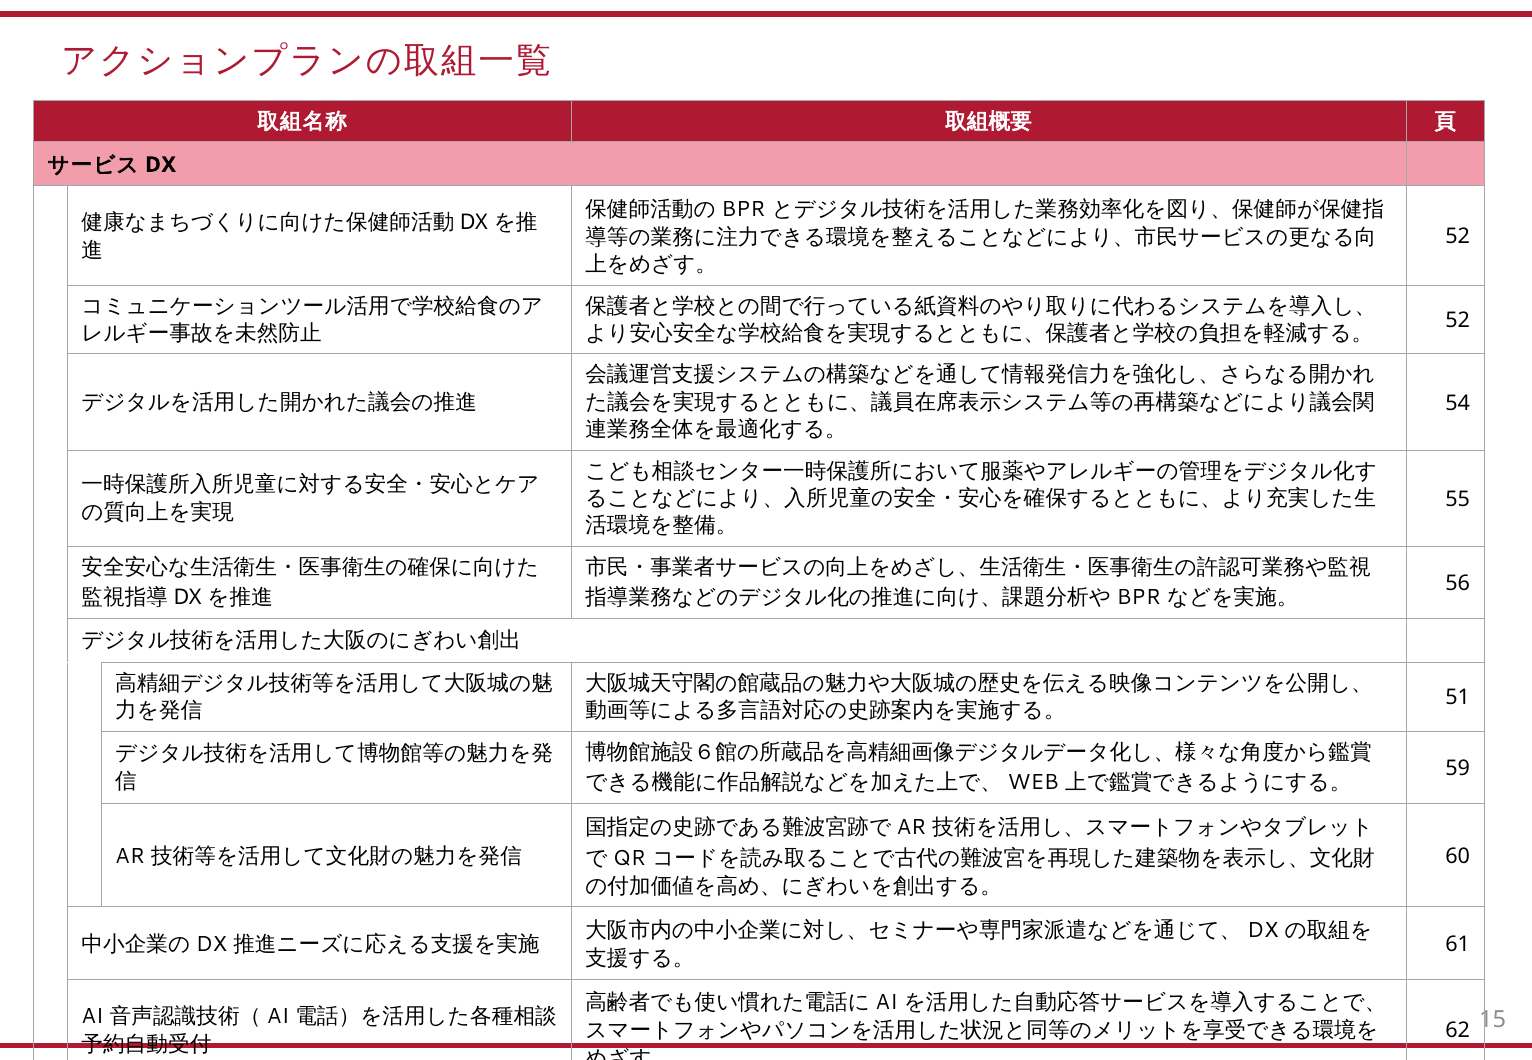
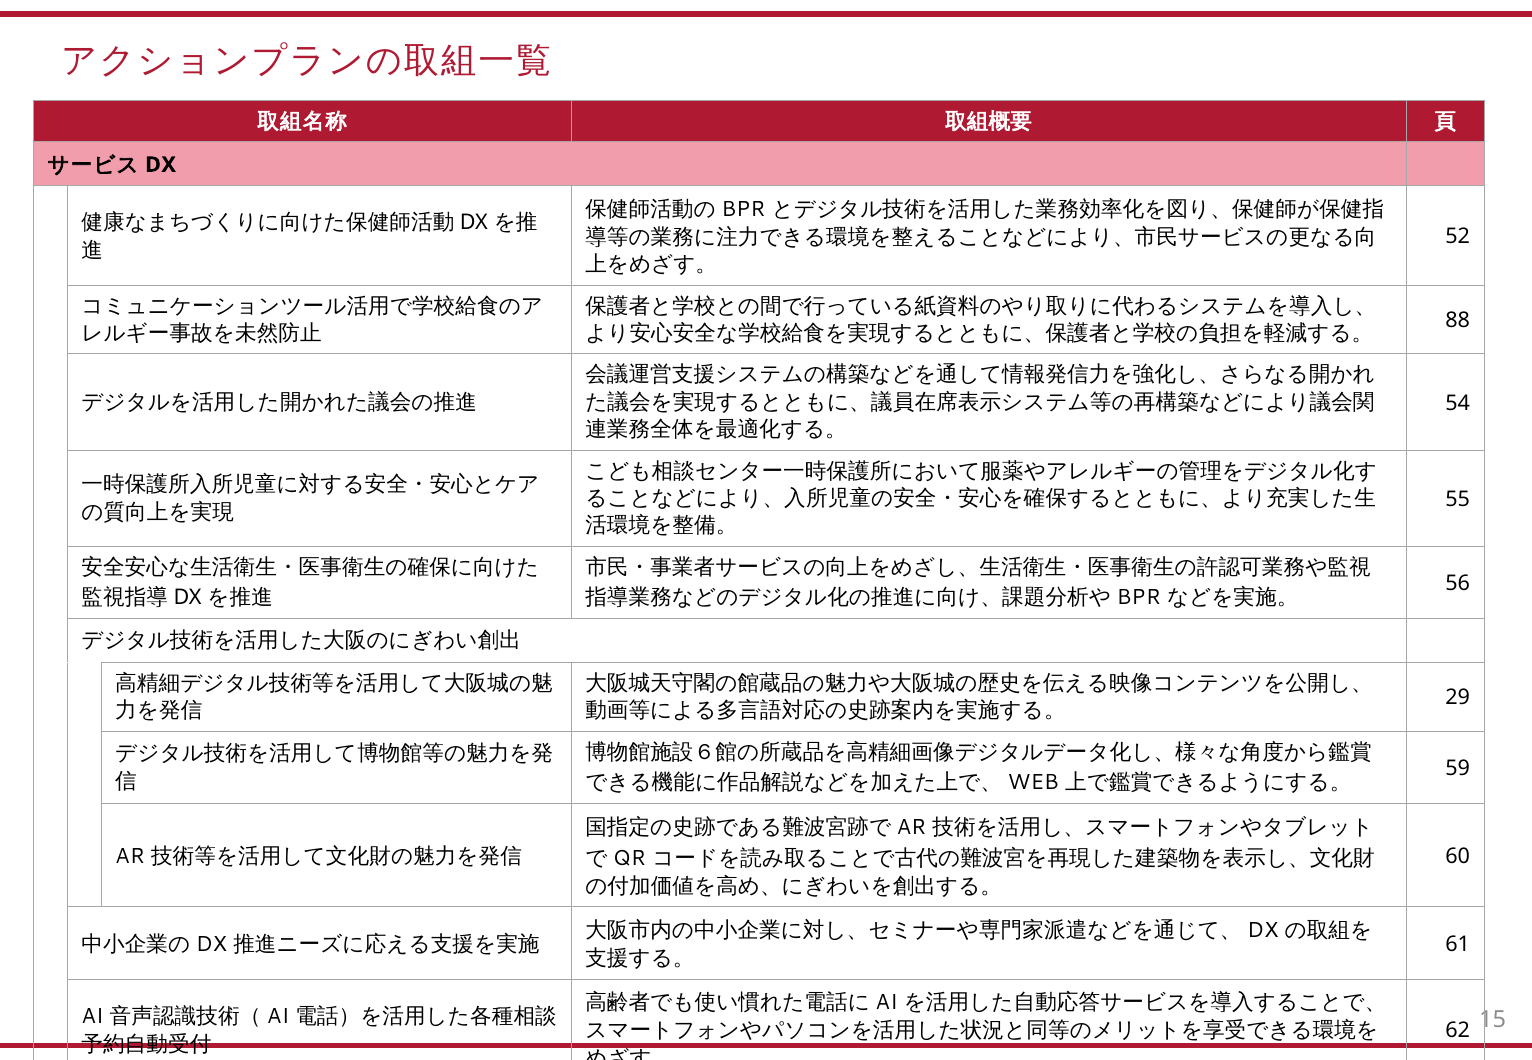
52 at (1458, 321): 52 -> 88
51: 51 -> 29
